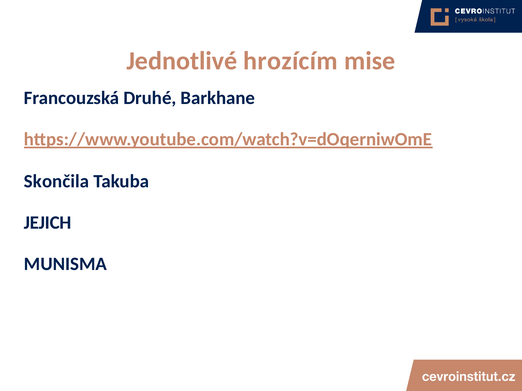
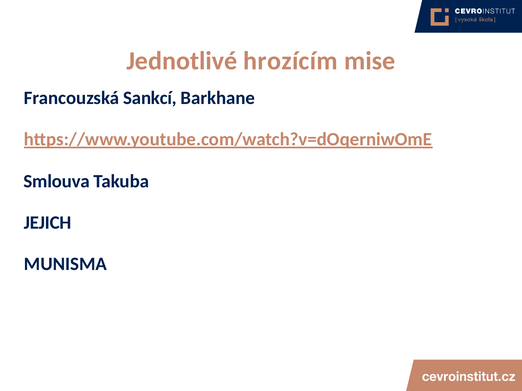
Druhé: Druhé -> Sankcí
Skončila: Skončila -> Smlouva
